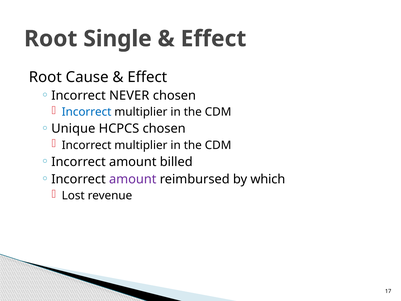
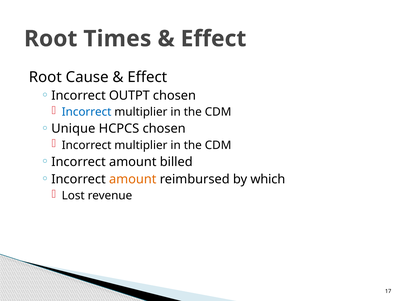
Single: Single -> Times
NEVER: NEVER -> OUTPT
amount at (133, 179) colour: purple -> orange
